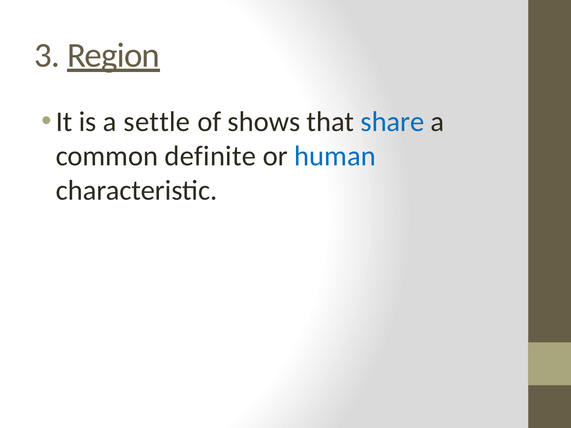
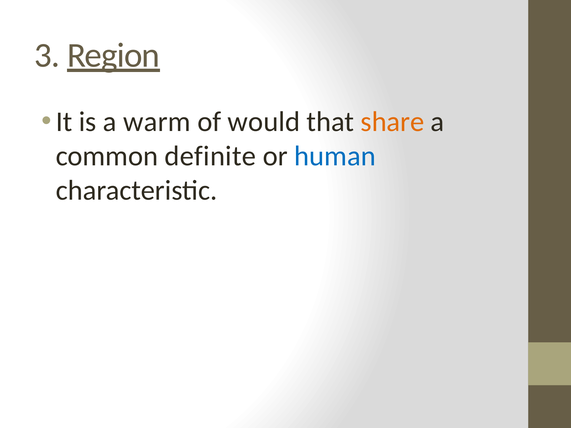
settle: settle -> warm
shows: shows -> would
share colour: blue -> orange
